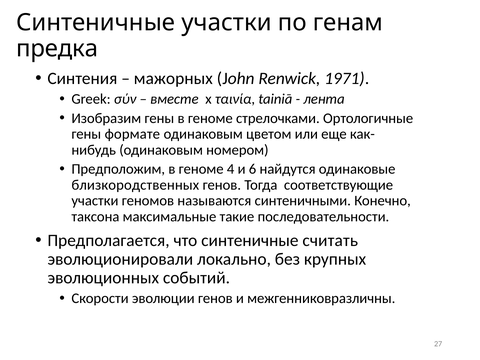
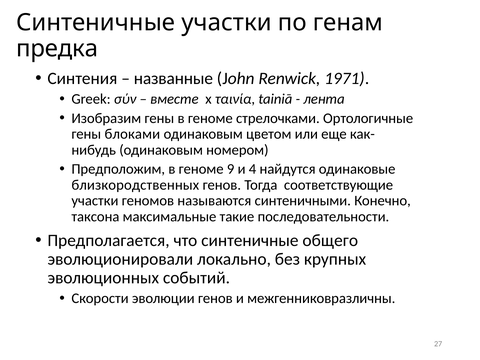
мажорных: мажорных -> названные
формате: формате -> блоками
4: 4 -> 9
6: 6 -> 4
считать: считать -> общего
